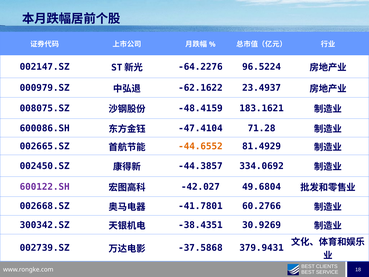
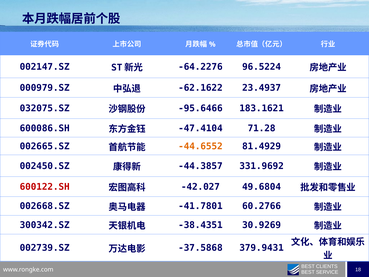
008075.SZ: 008075.SZ -> 032075.SZ
-48.4159: -48.4159 -> -95.6466
334.0692: 334.0692 -> 331.9692
600122.SH colour: purple -> red
